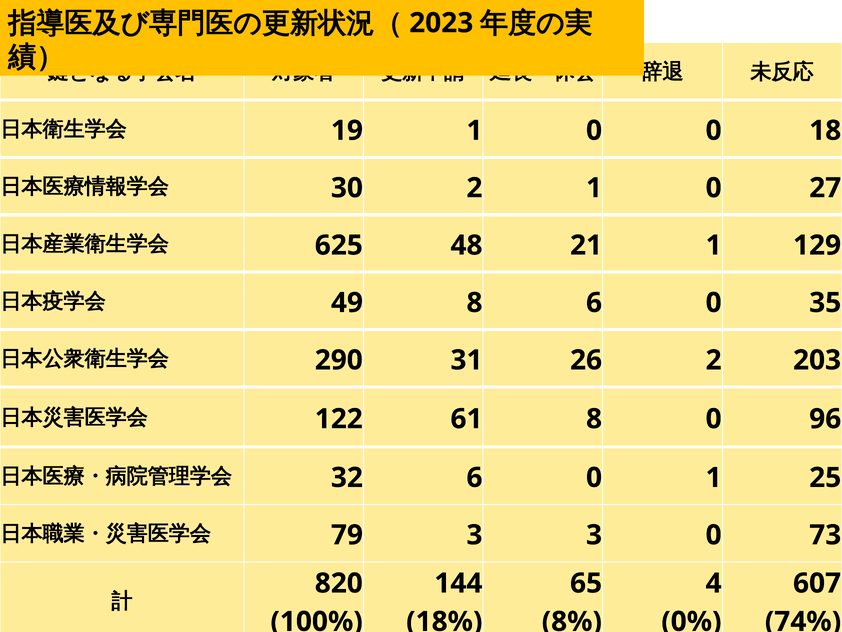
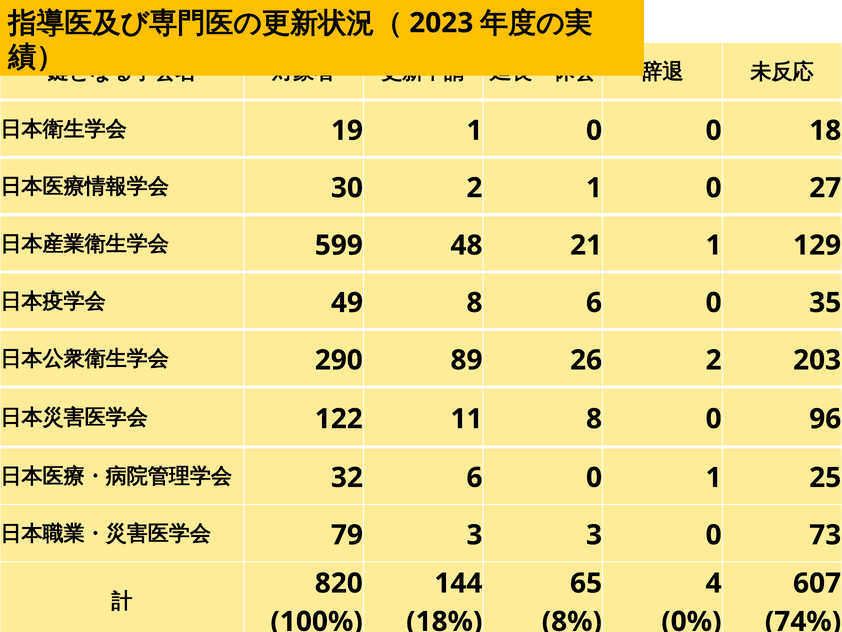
625: 625 -> 599
31: 31 -> 89
61: 61 -> 11
